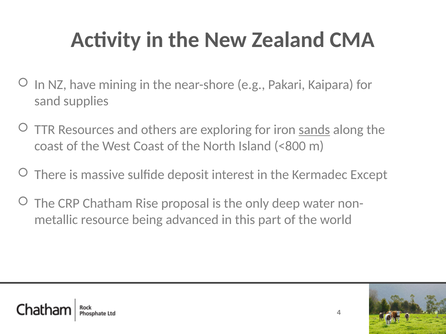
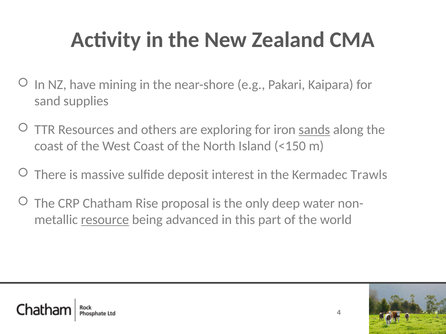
<800: <800 -> <150
Except: Except -> Trawls
resource underline: none -> present
